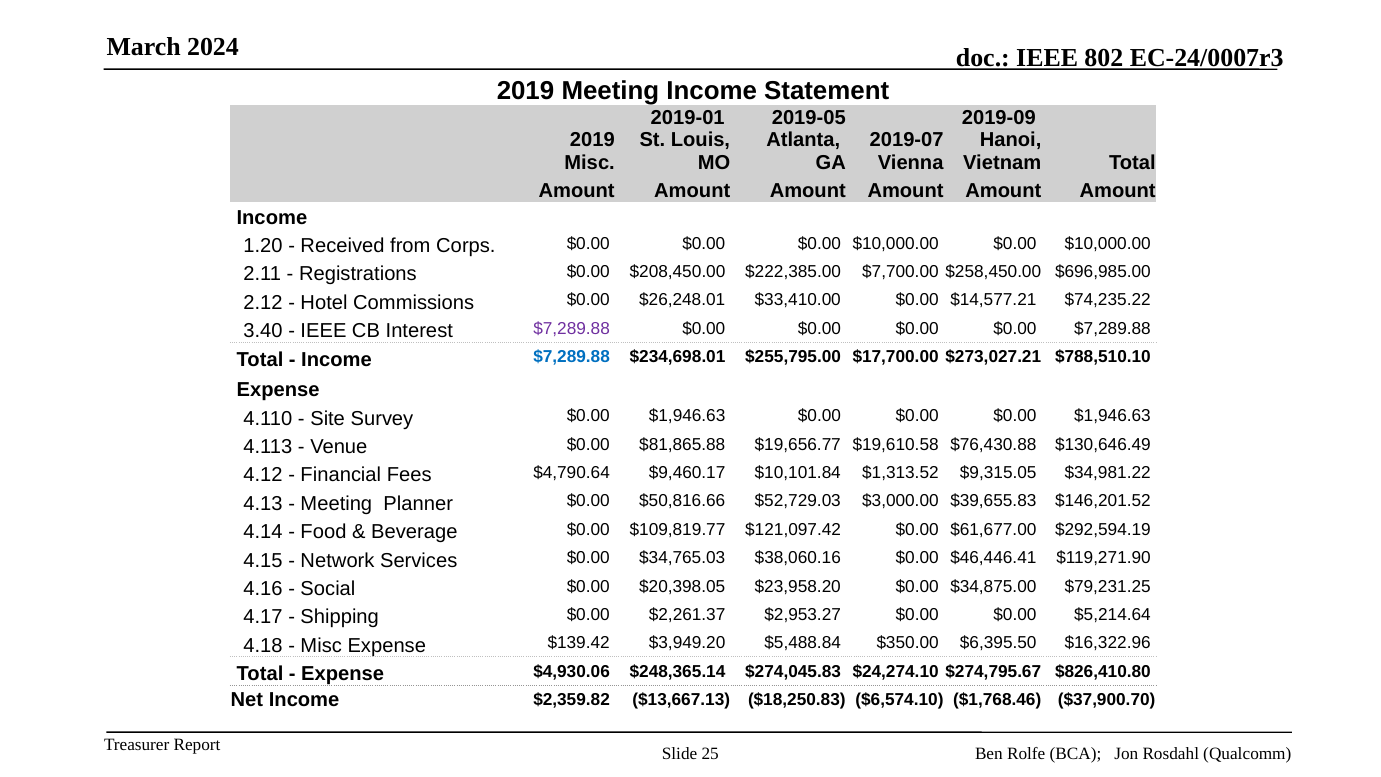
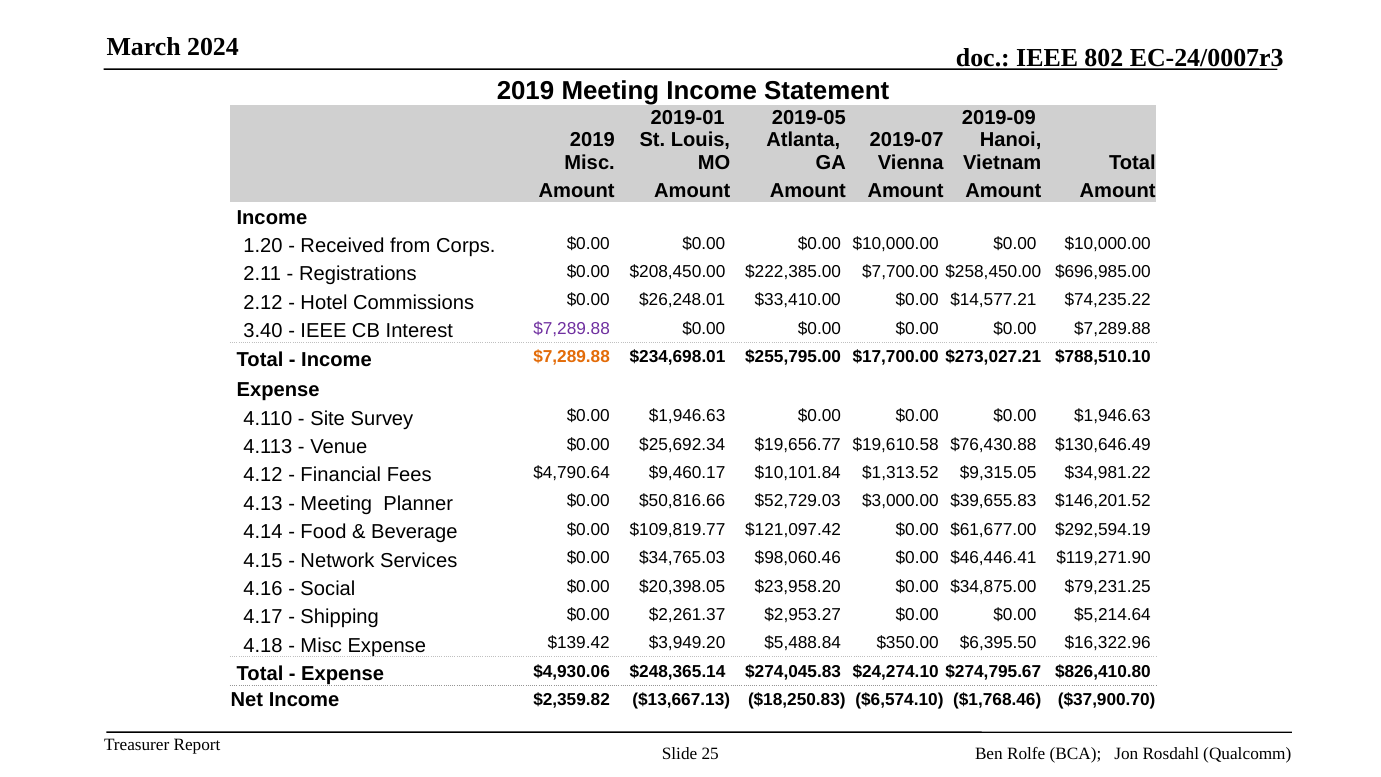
$7,289.88 at (572, 357) colour: blue -> orange
$81,865.88: $81,865.88 -> $25,692.34
$38,060.16: $38,060.16 -> $98,060.46
